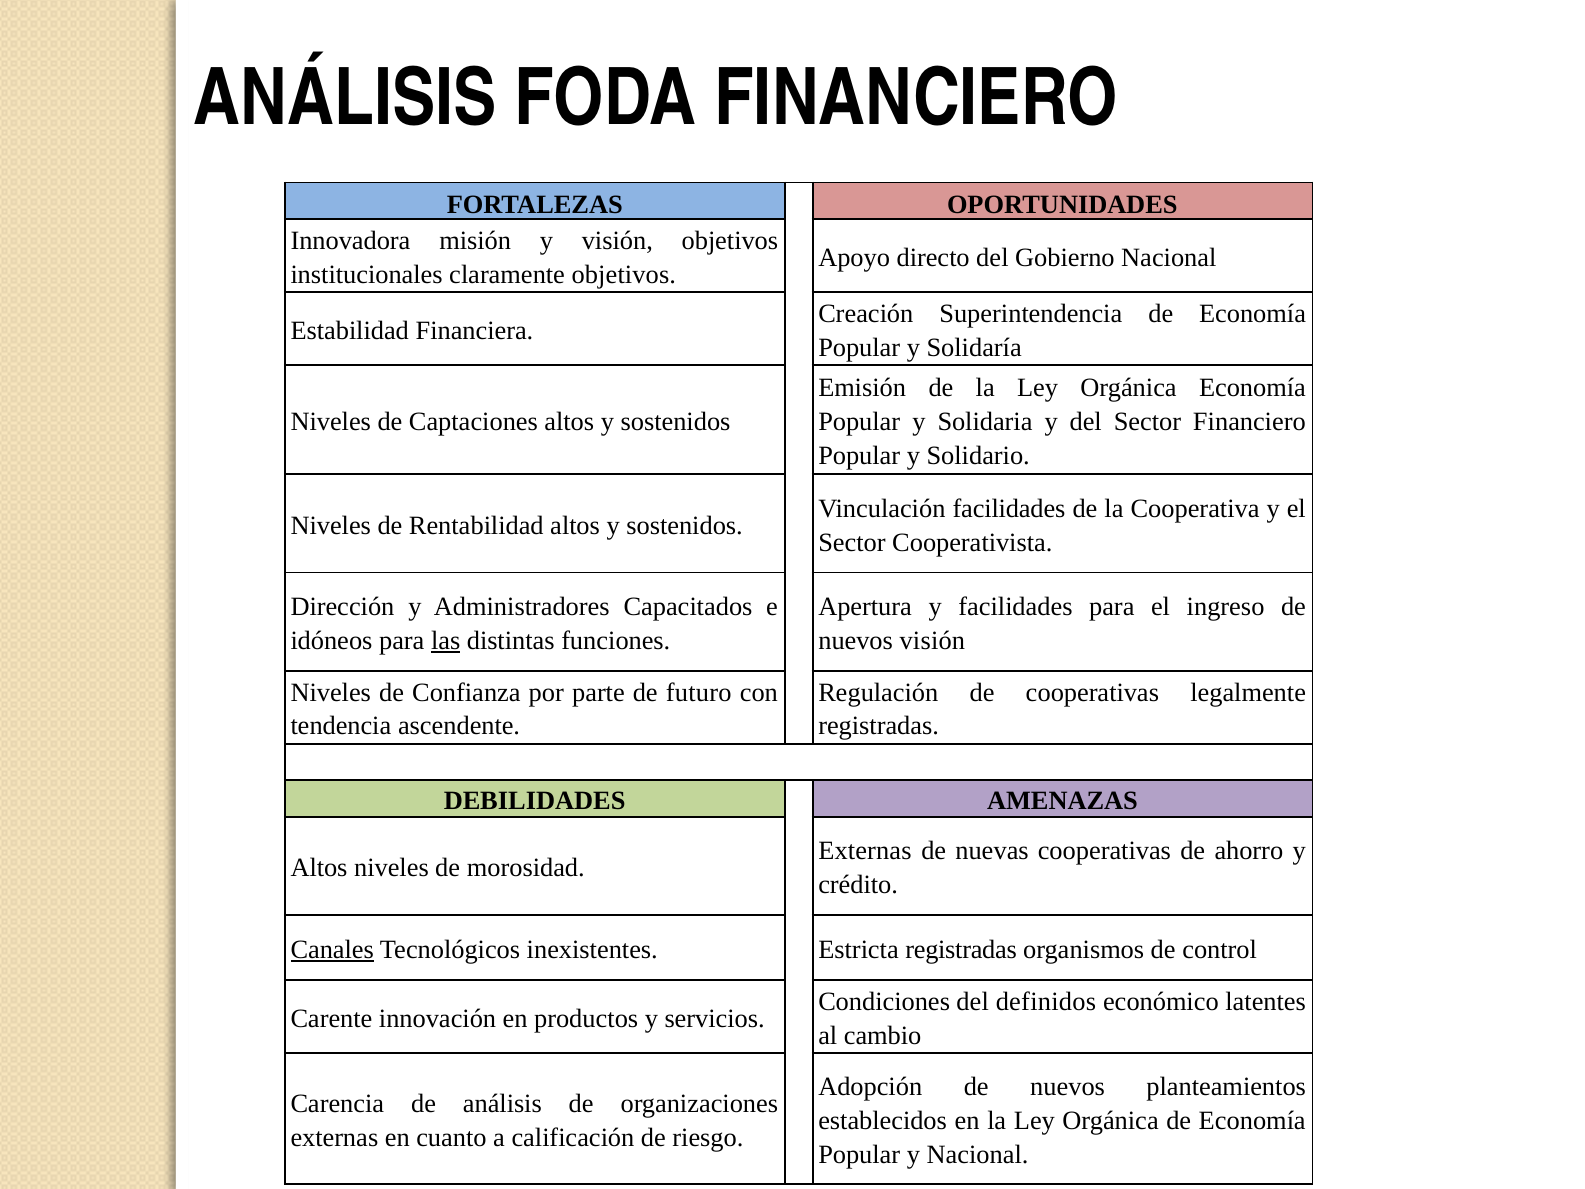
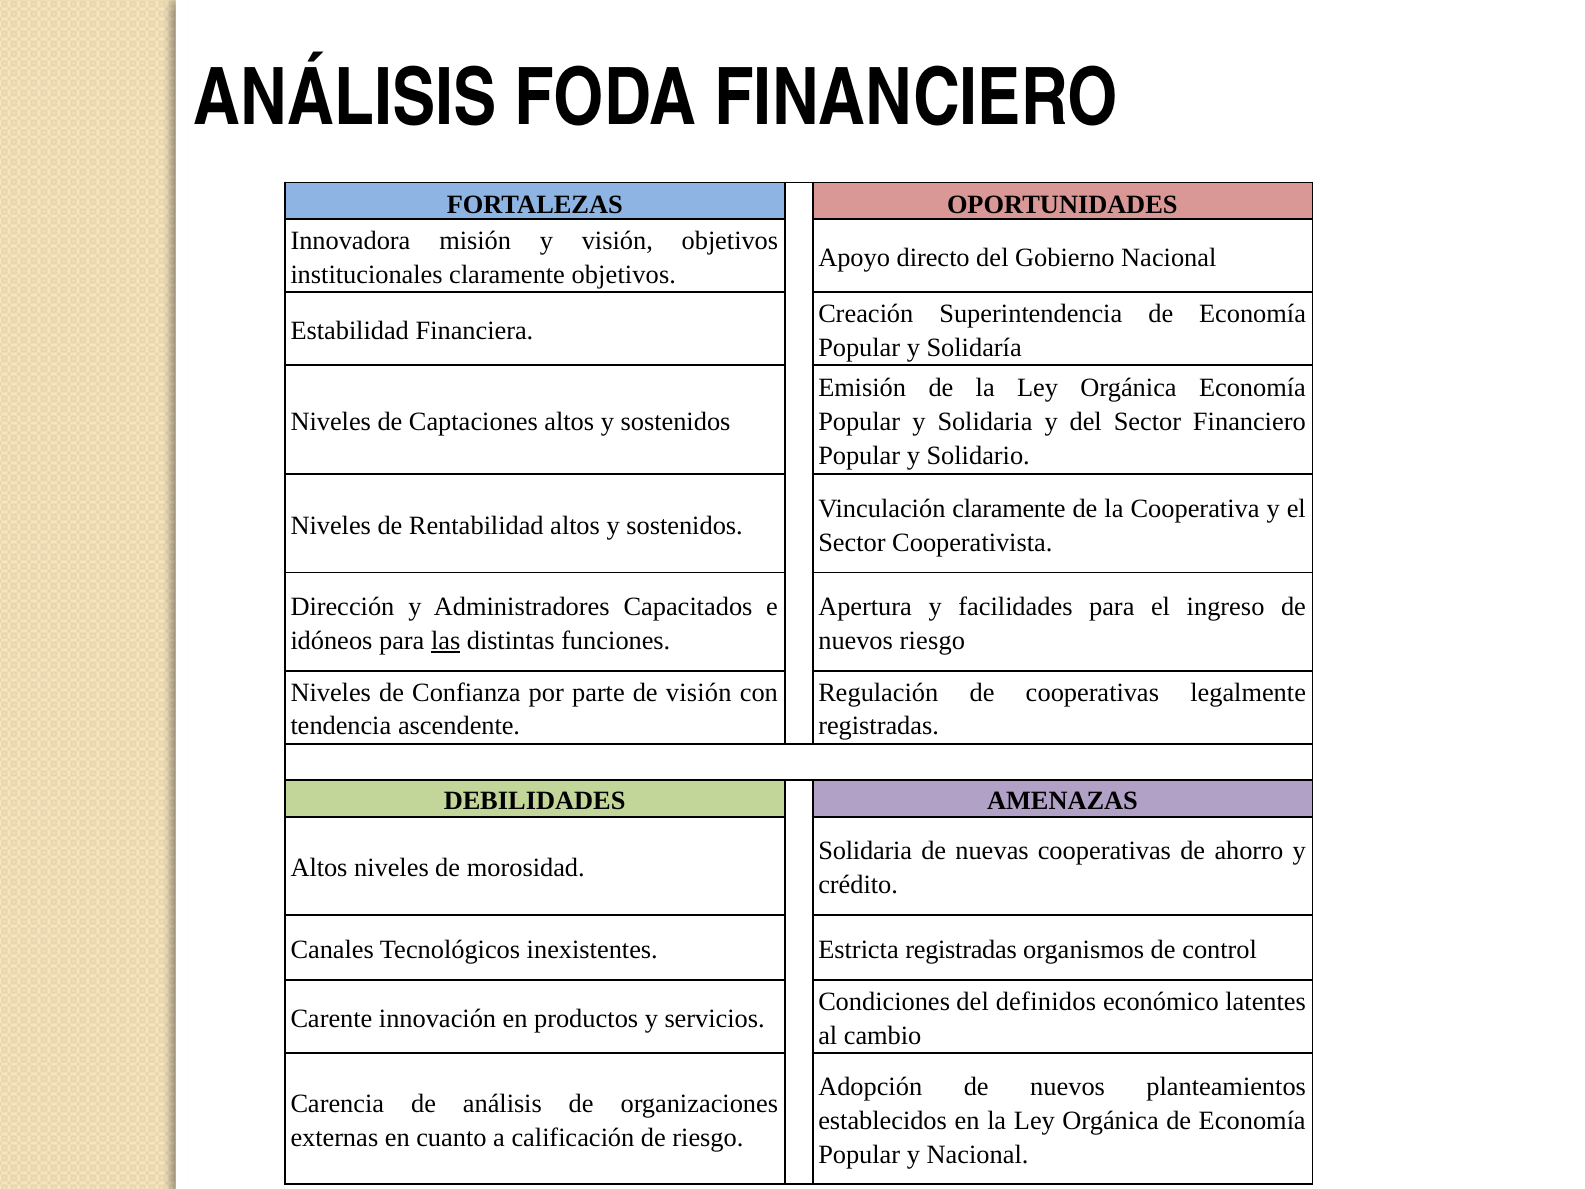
Vinculación facilidades: facilidades -> claramente
nuevos visión: visión -> riesgo
de futuro: futuro -> visión
Externas at (865, 851): Externas -> Solidaria
Canales underline: present -> none
